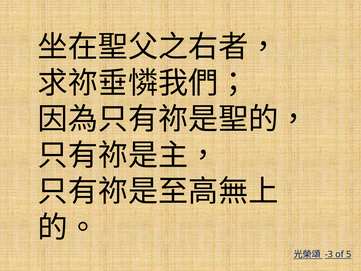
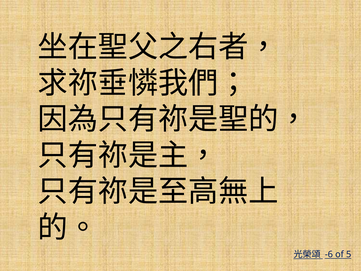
-3: -3 -> -6
